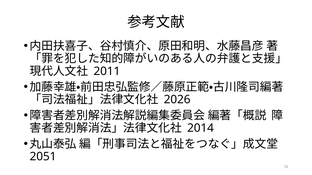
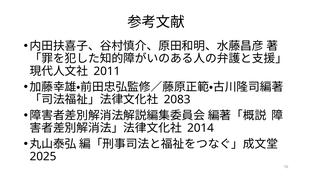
2026: 2026 -> 2083
2051: 2051 -> 2025
